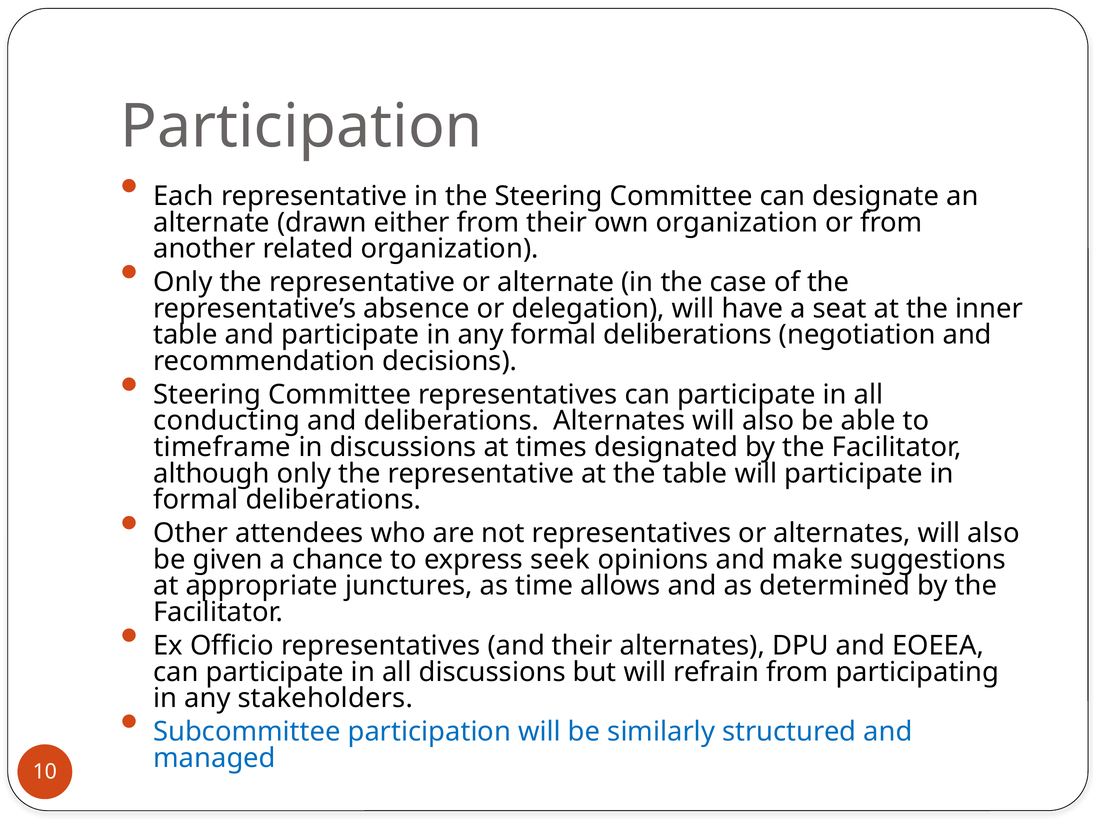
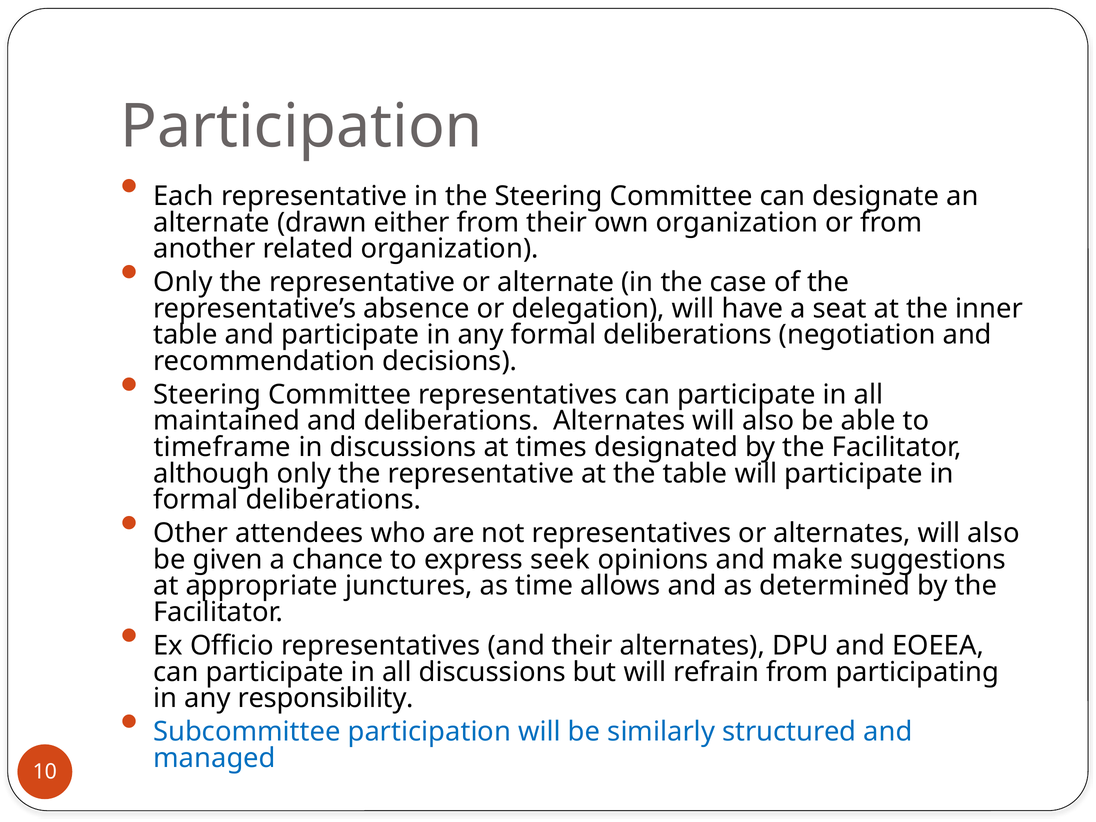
conducting: conducting -> maintained
stakeholders: stakeholders -> responsibility
